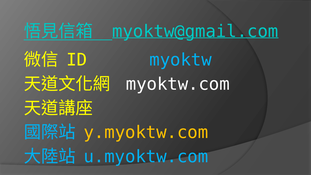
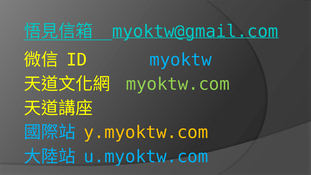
myoktw.com colour: white -> light green
